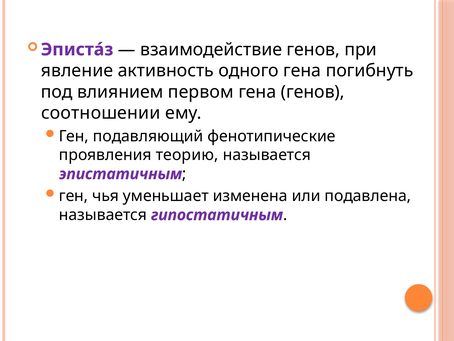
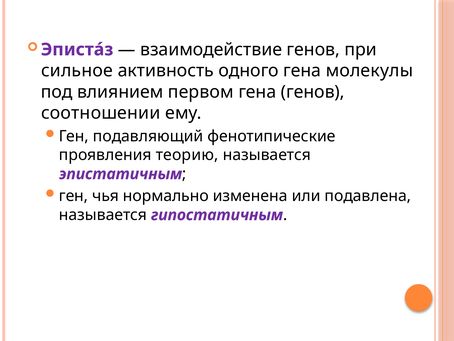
явление: явление -> сильное
погибнуть: погибнуть -> молекулы
уменьшает: уменьшает -> нормально
